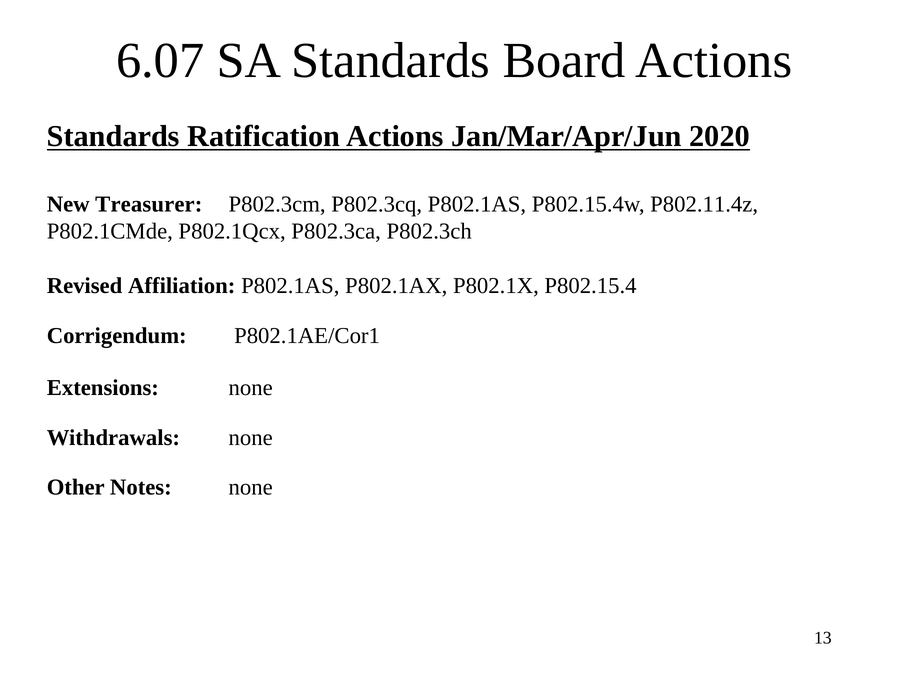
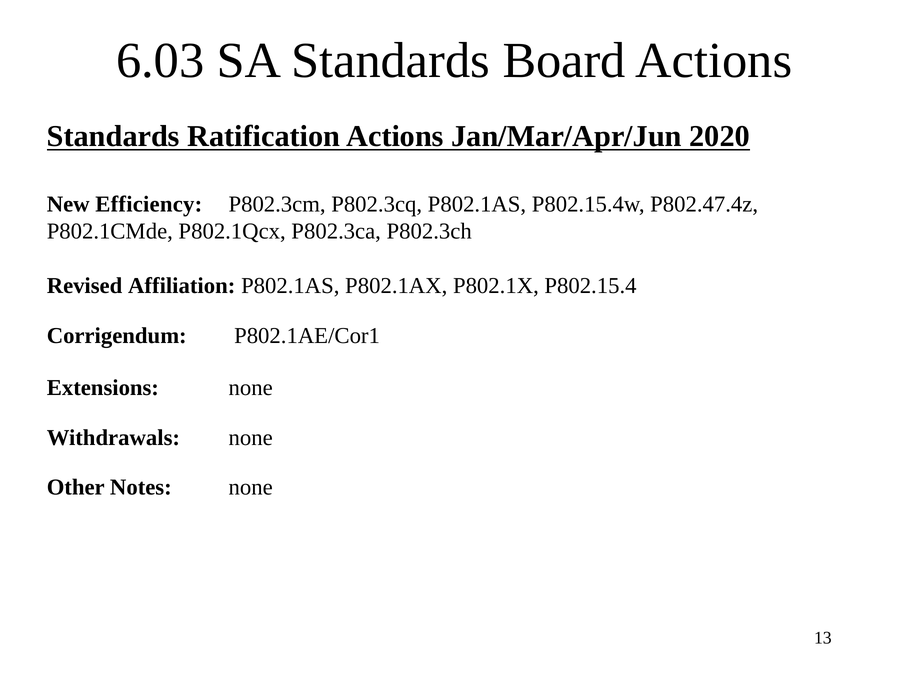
6.07: 6.07 -> 6.03
Treasurer: Treasurer -> Efficiency
P802.11.4z: P802.11.4z -> P802.47.4z
